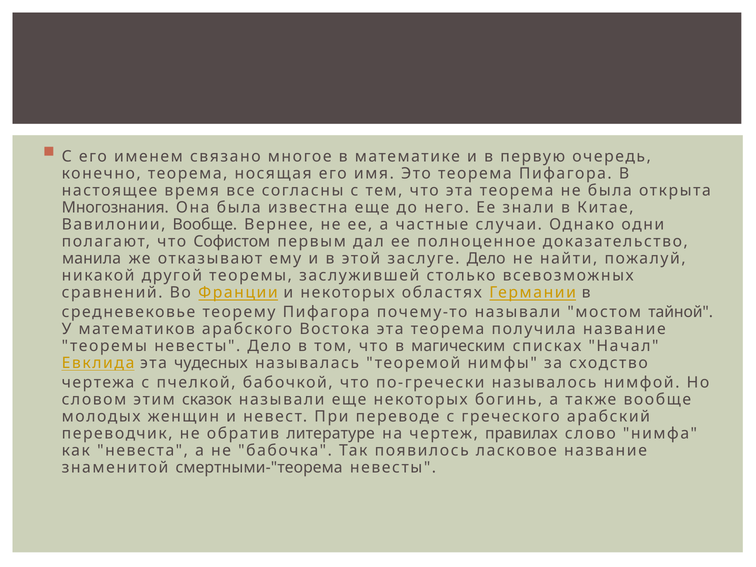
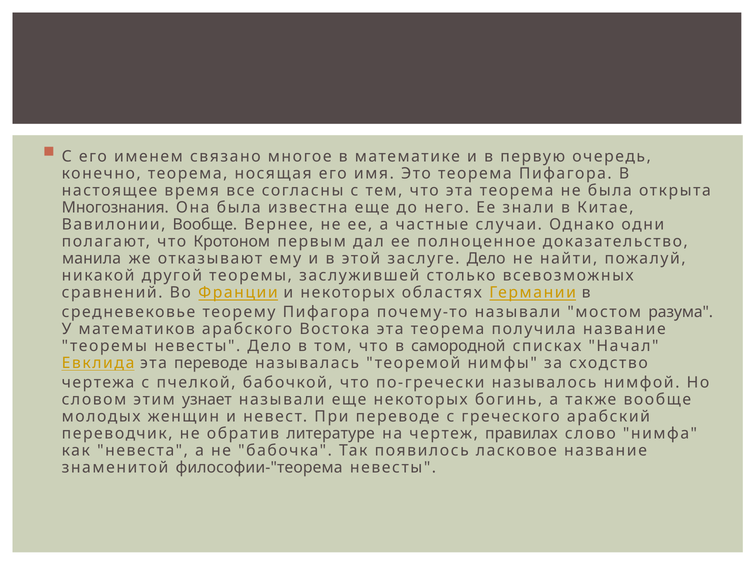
Софистом: Софистом -> Кротоном
тайной: тайной -> разума
магическим: магическим -> самородной
эта чудесных: чудесных -> переводе
сказок: сказок -> узнает
смертными-"теорема: смертными-"теорема -> философии-"теорема
